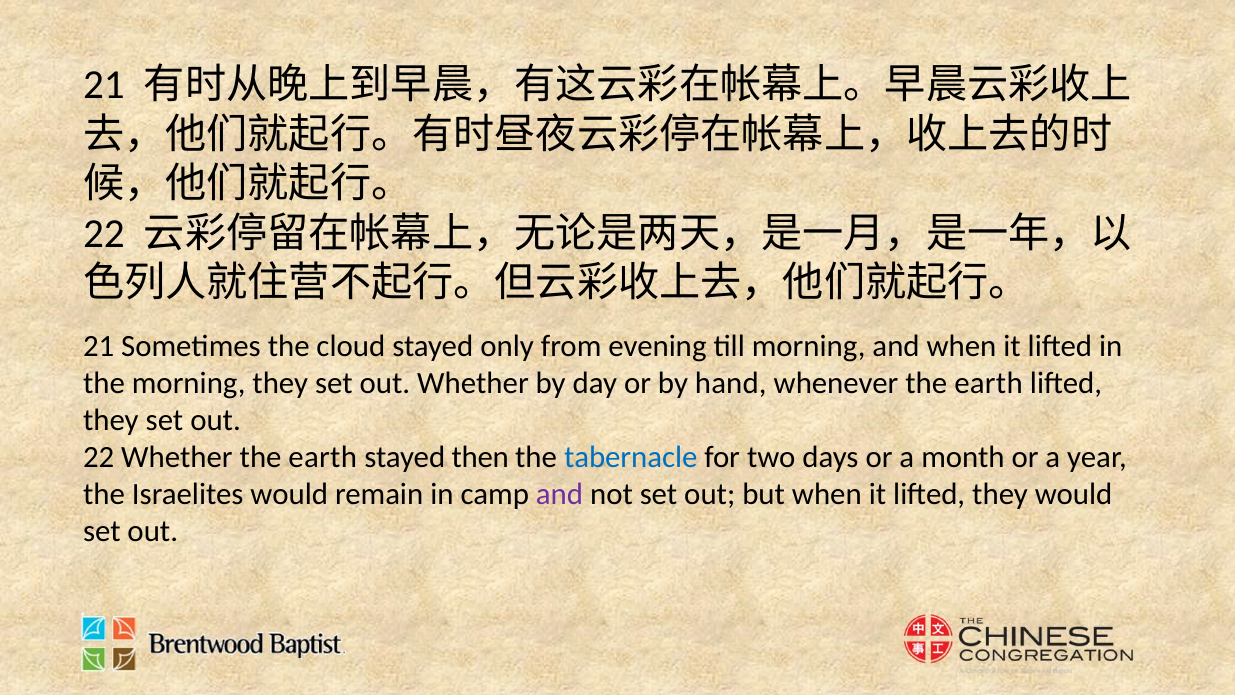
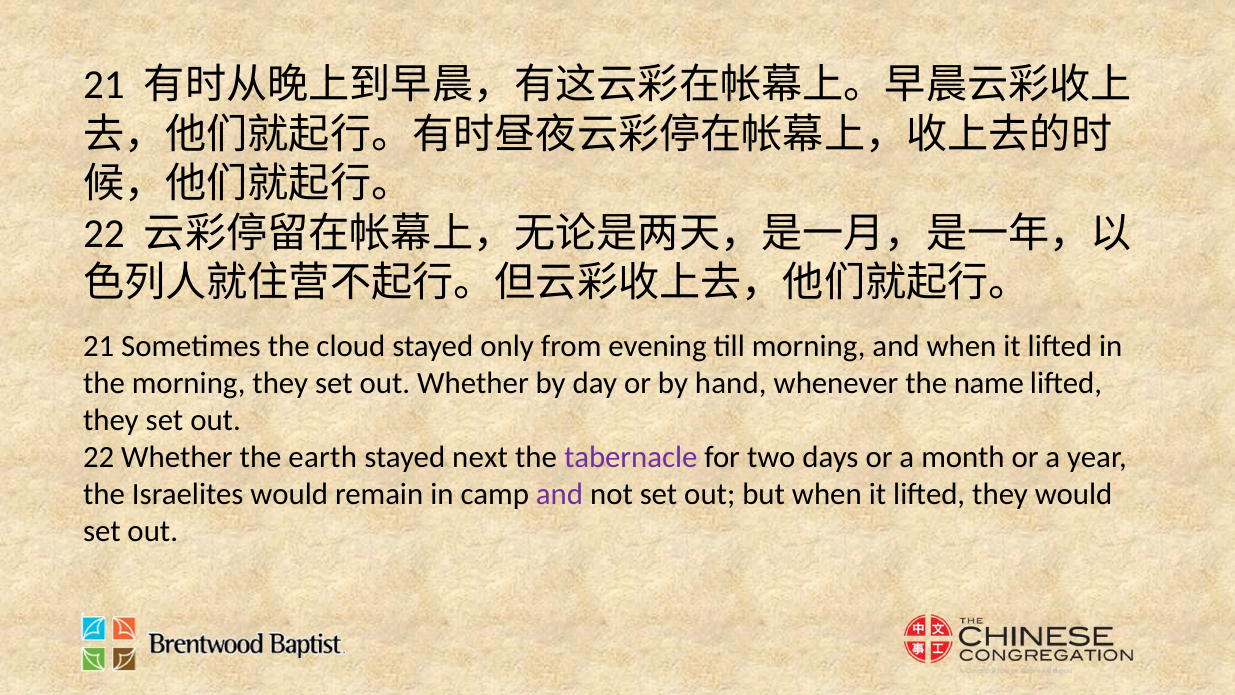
whenever the earth: earth -> name
then: then -> next
tabernacle colour: blue -> purple
